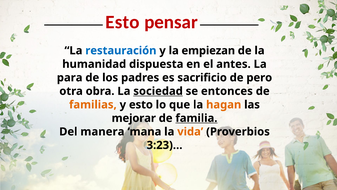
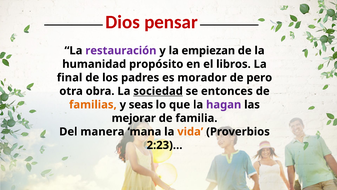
Esto at (123, 22): Esto -> Dios
restauración colour: blue -> purple
dispuesta: dispuesta -> propósito
antes: antes -> libros
para: para -> final
sacrificio: sacrificio -> morador
y esto: esto -> seas
hagan colour: orange -> purple
familia underline: present -> none
3:23)…: 3:23)… -> 2:23)…
